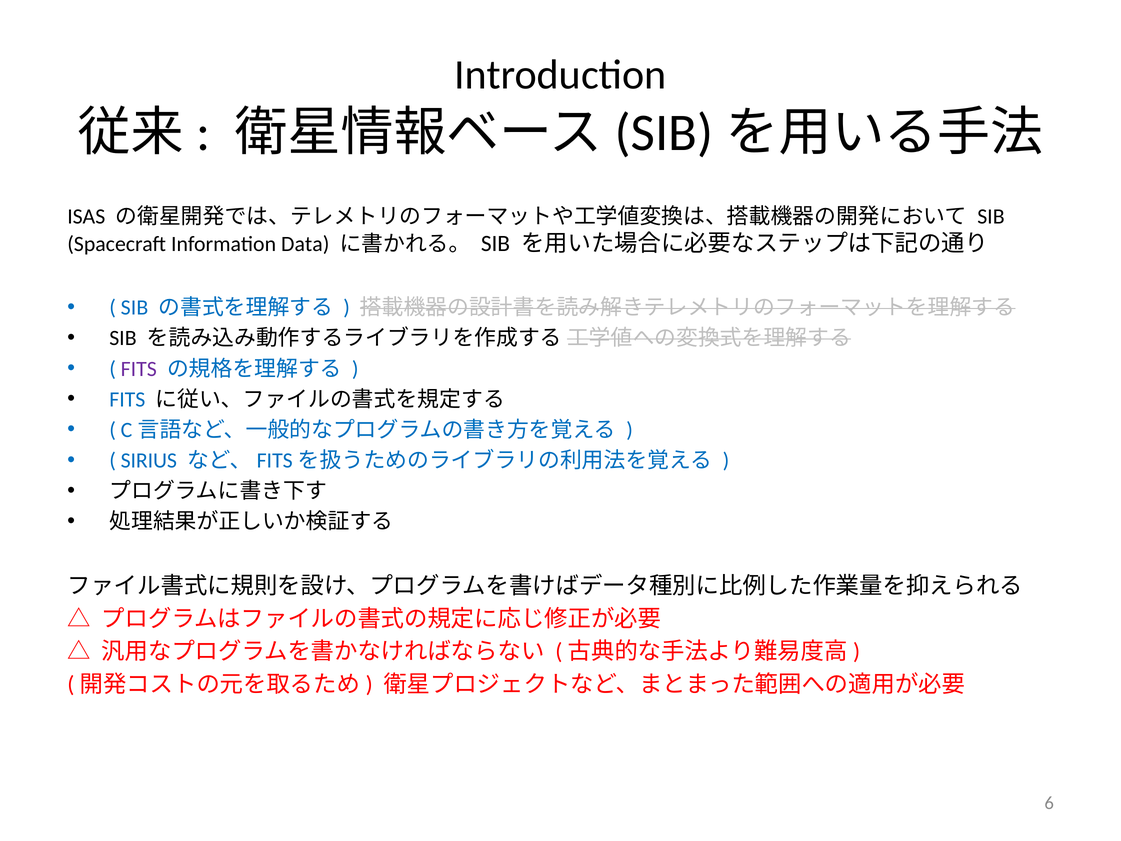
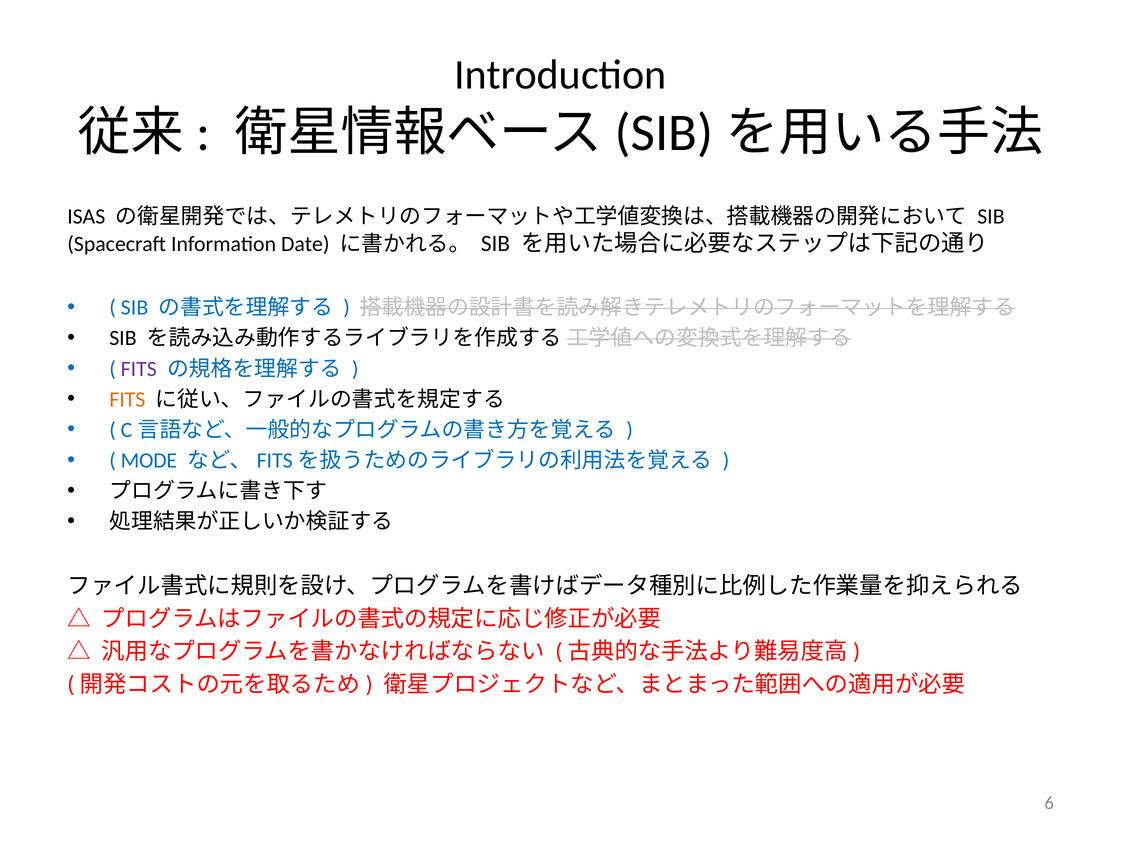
Data: Data -> Date
FITS at (127, 399) colour: blue -> orange
SIRIUS: SIRIUS -> MODE
